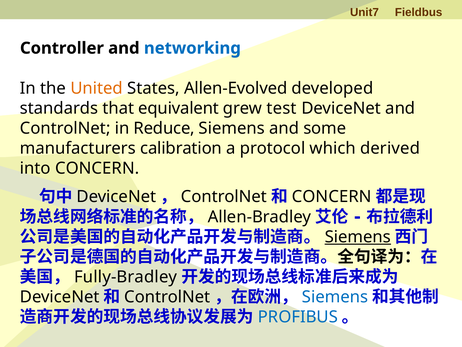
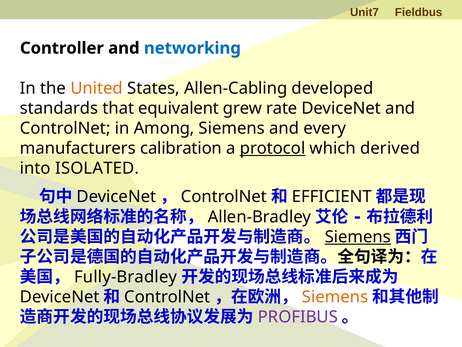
Allen-Evolved: Allen-Evolved -> Allen-Cabling
test: test -> rate
Reduce: Reduce -> Among
some: some -> every
protocol underline: none -> present
into CONCERN: CONCERN -> ISOLATED
CONCERN at (332, 197): CONCERN -> EFFICIENT
Siemens at (335, 297) colour: blue -> orange
PROFIBUS colour: blue -> purple
